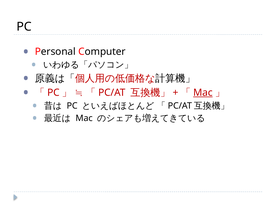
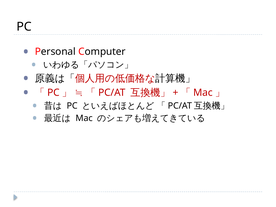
Mac at (203, 93) underline: present -> none
